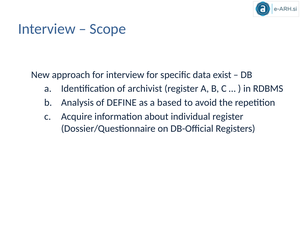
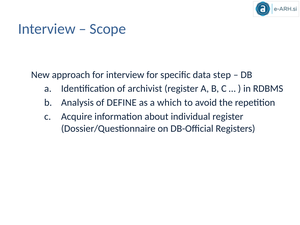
exist: exist -> step
based: based -> which
